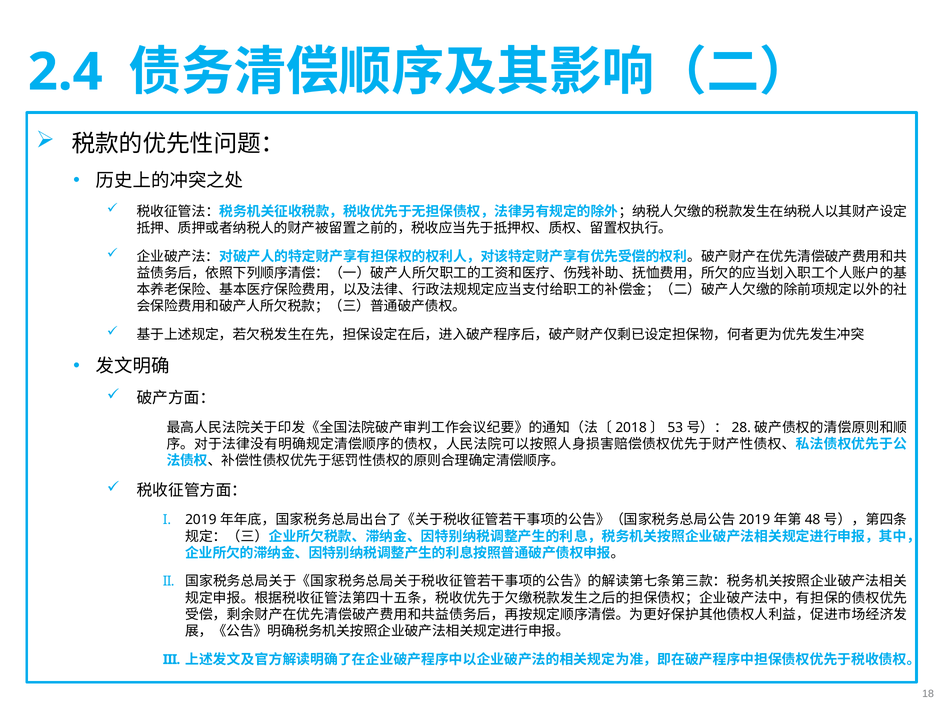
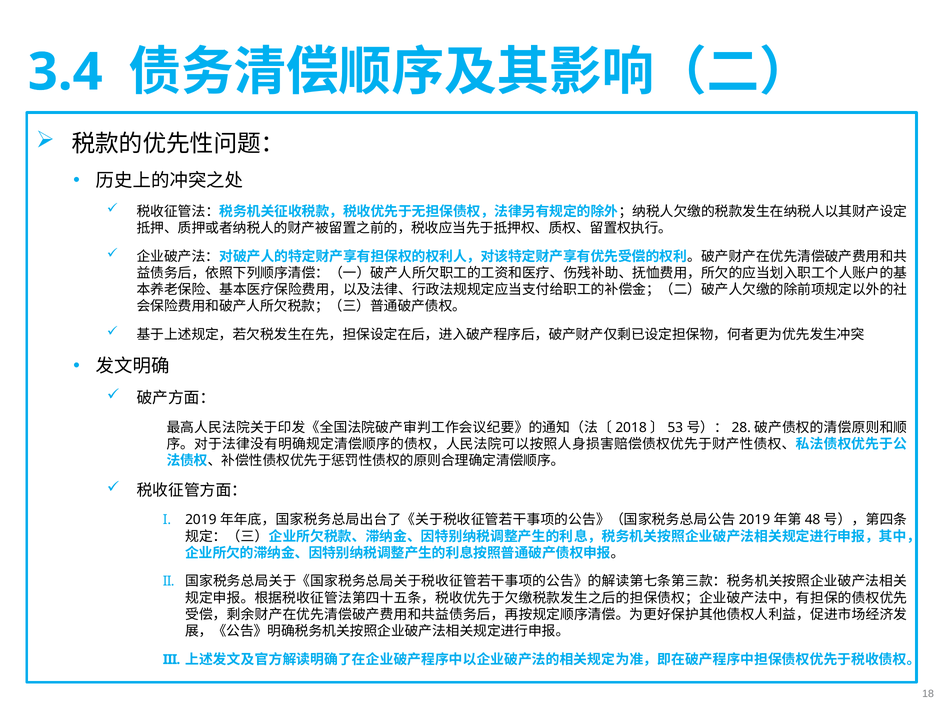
2.4: 2.4 -> 3.4
